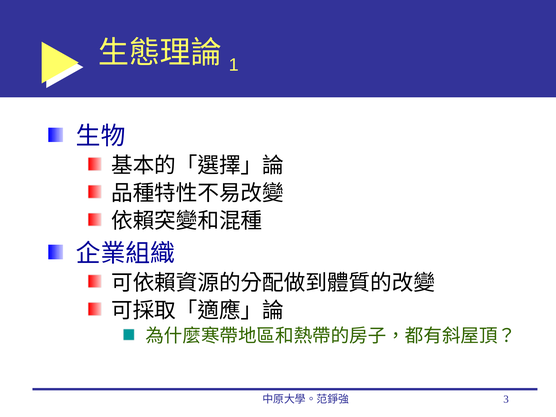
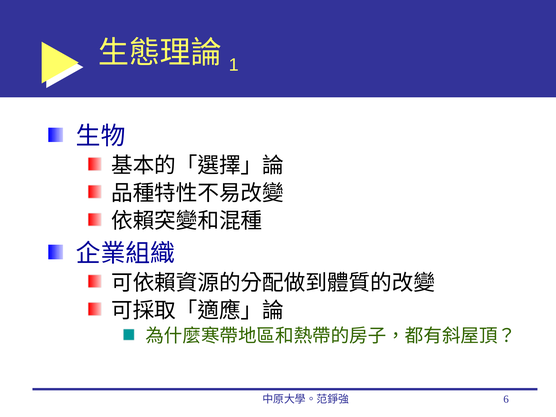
3: 3 -> 6
